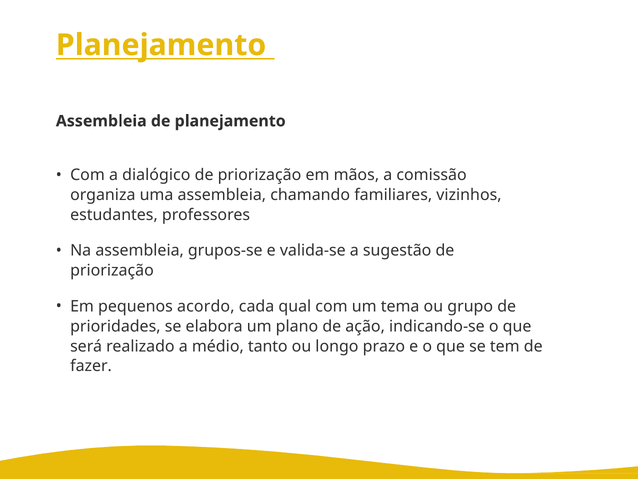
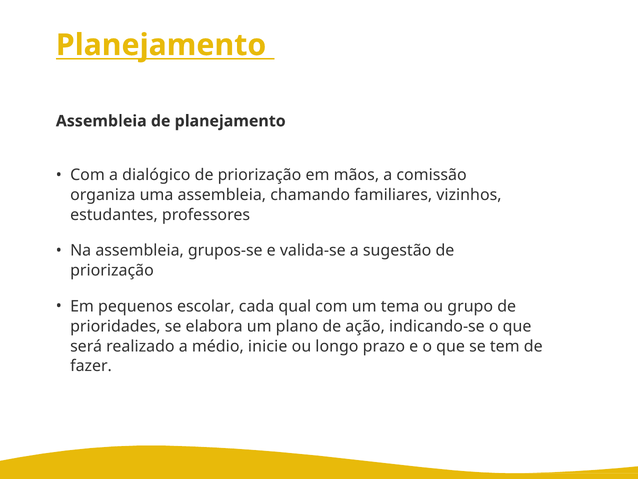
acordo: acordo -> escolar
tanto: tanto -> inicie
